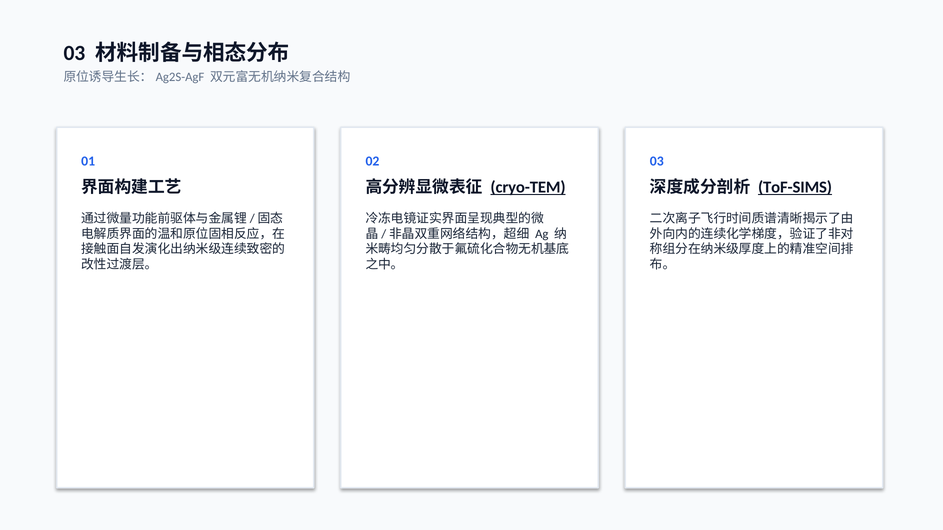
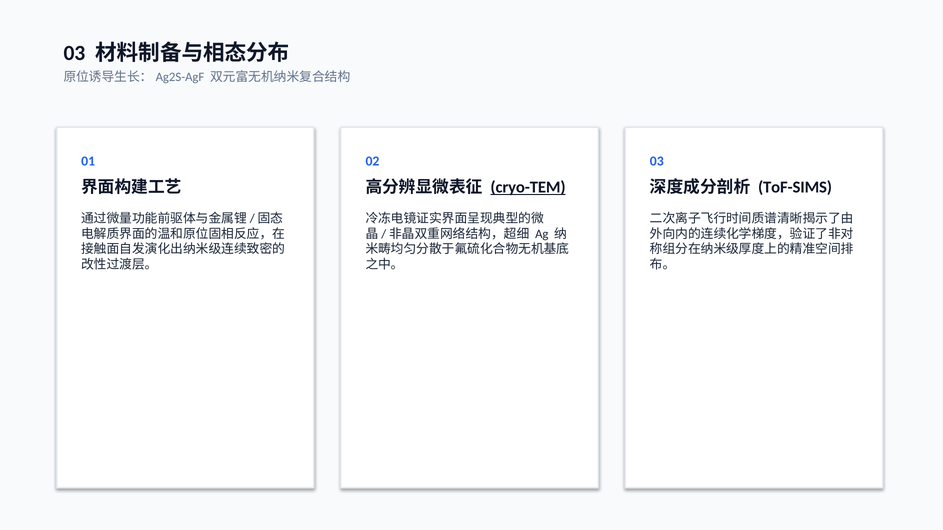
ToF-SIMS underline: present -> none
